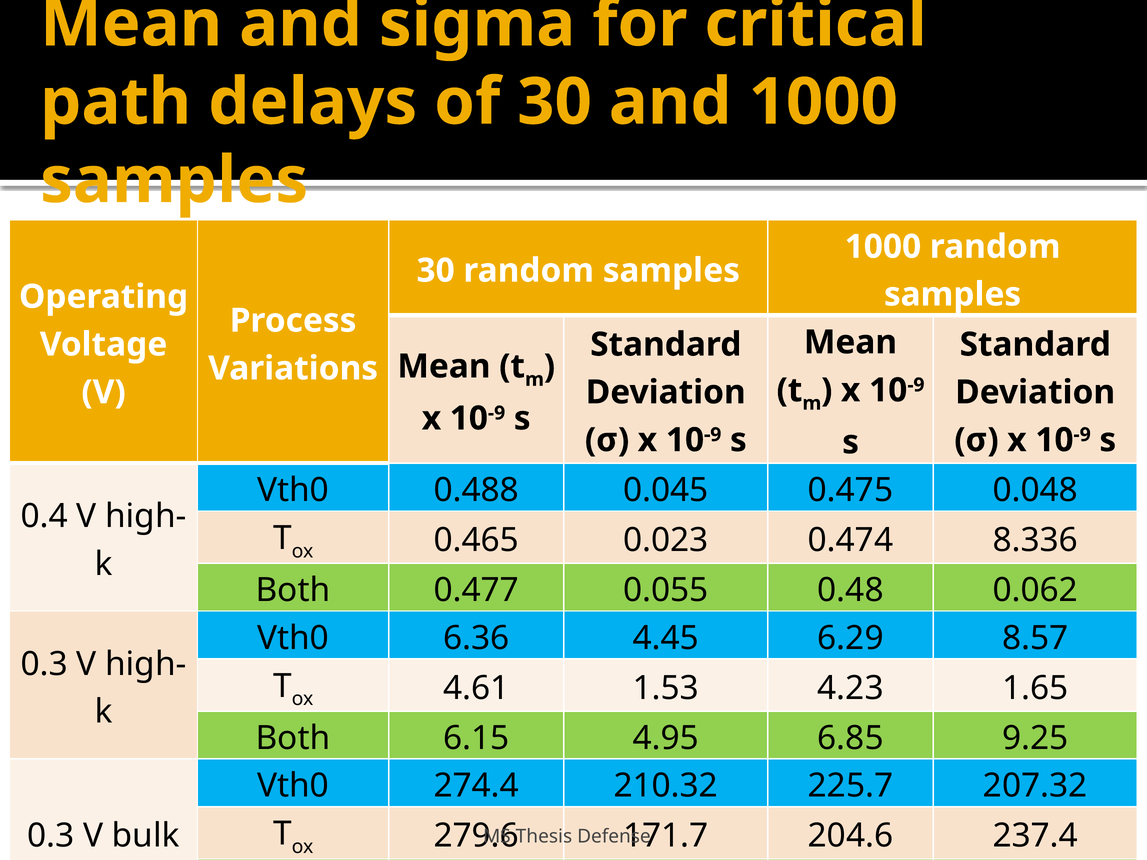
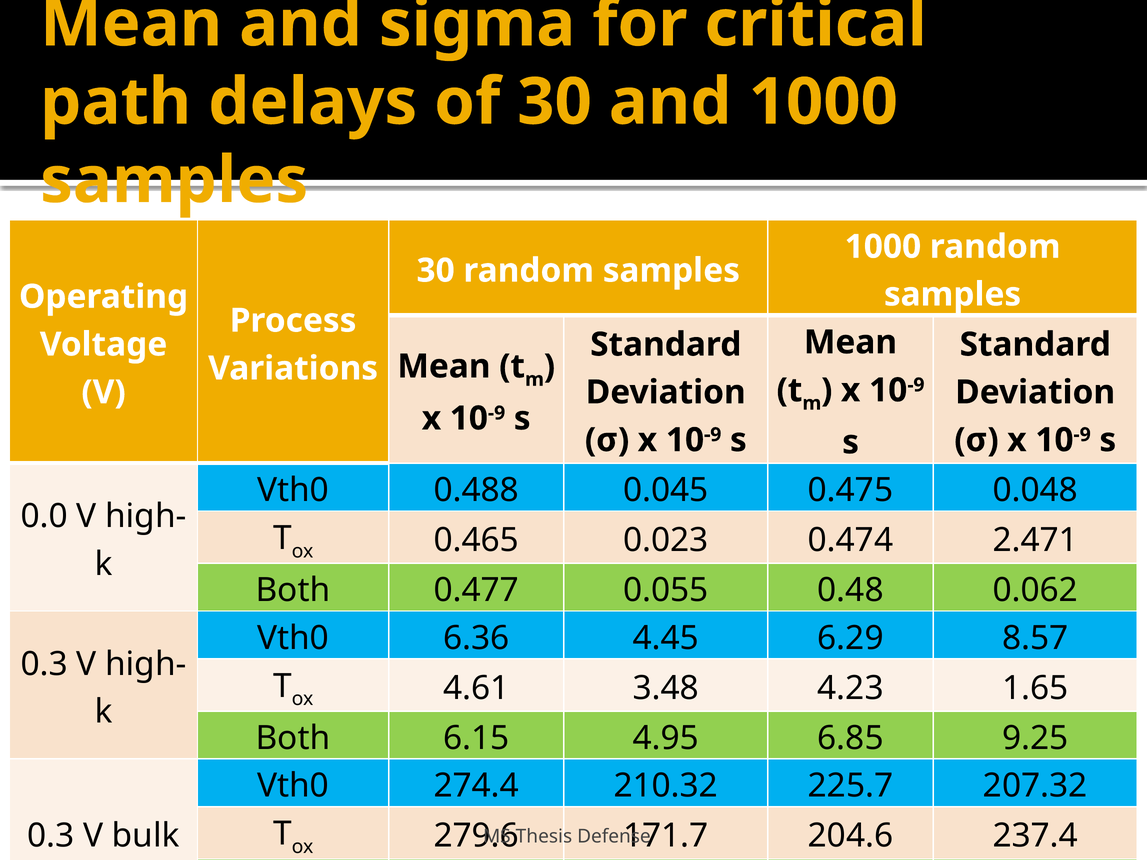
0.4: 0.4 -> 0.0
8.336: 8.336 -> 2.471
1.53: 1.53 -> 3.48
